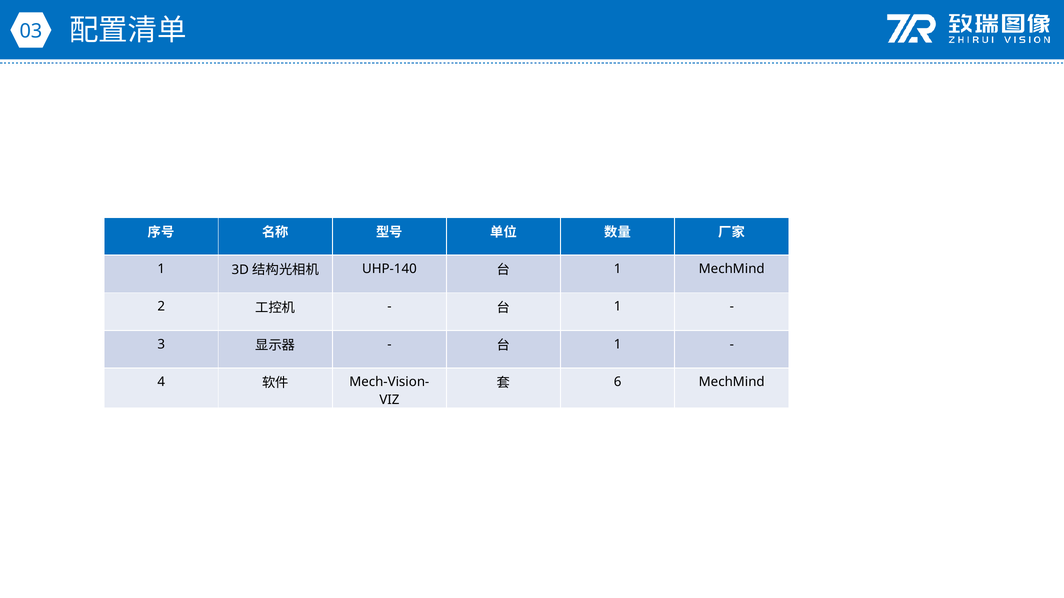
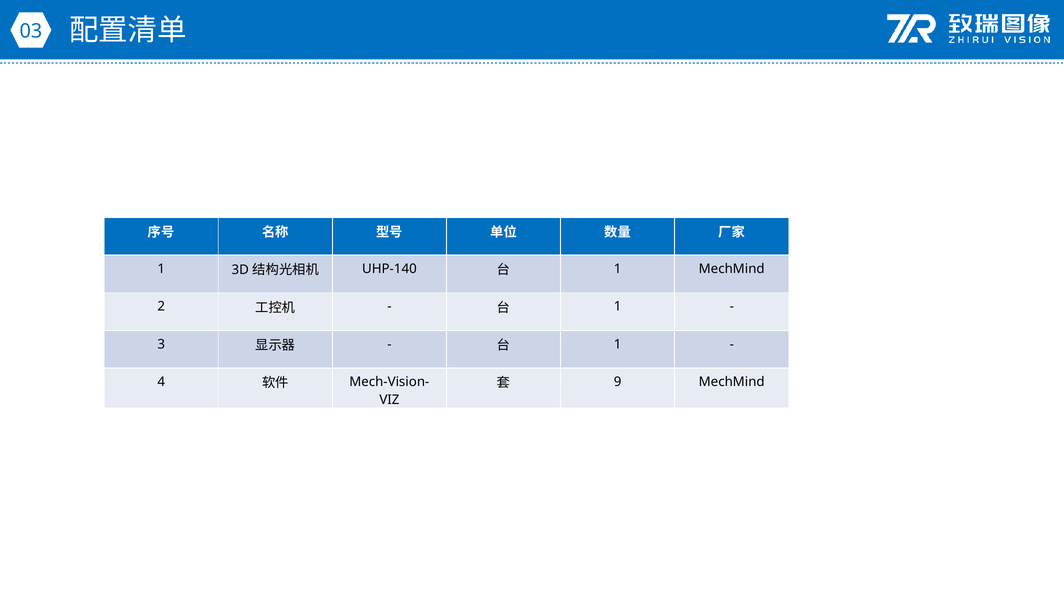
6: 6 -> 9
